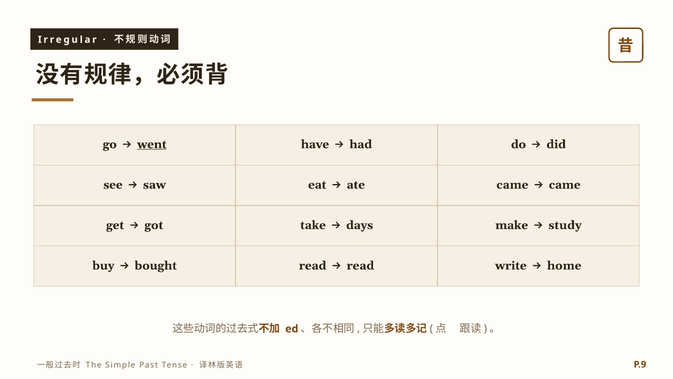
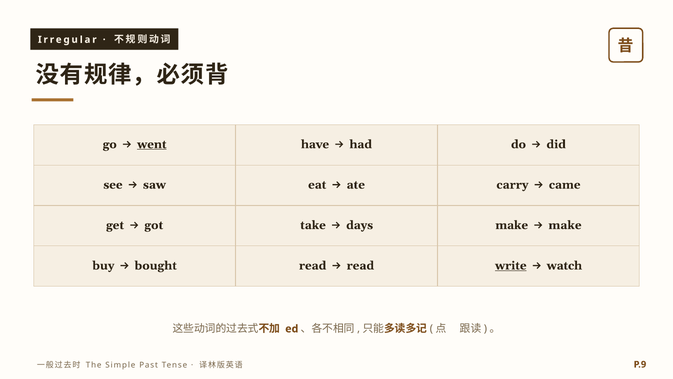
ate came: came -> carry
study at (565, 225): study -> make
write underline: none -> present
home: home -> watch
